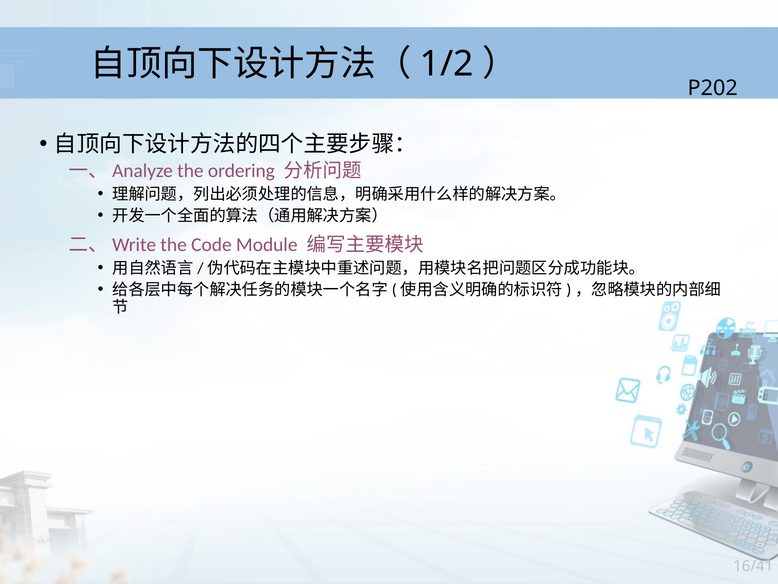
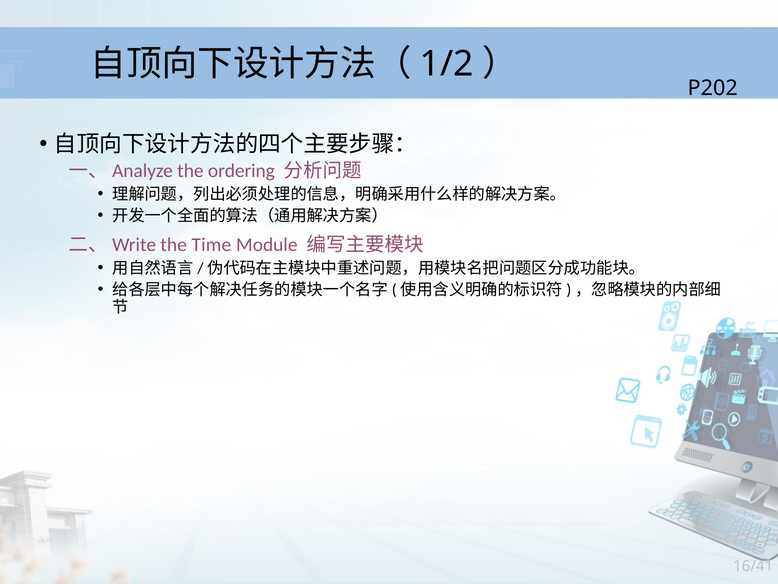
Code: Code -> Time
